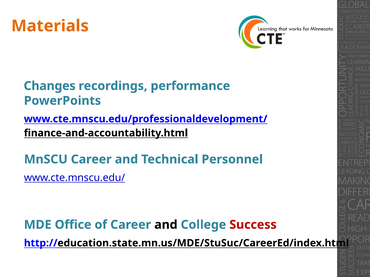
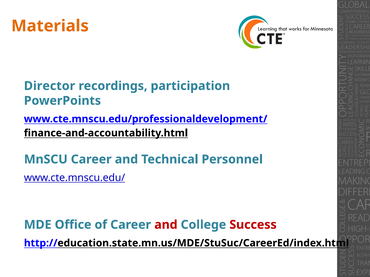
Changes: Changes -> Director
performance: performance -> participation
and at (166, 225) colour: black -> red
